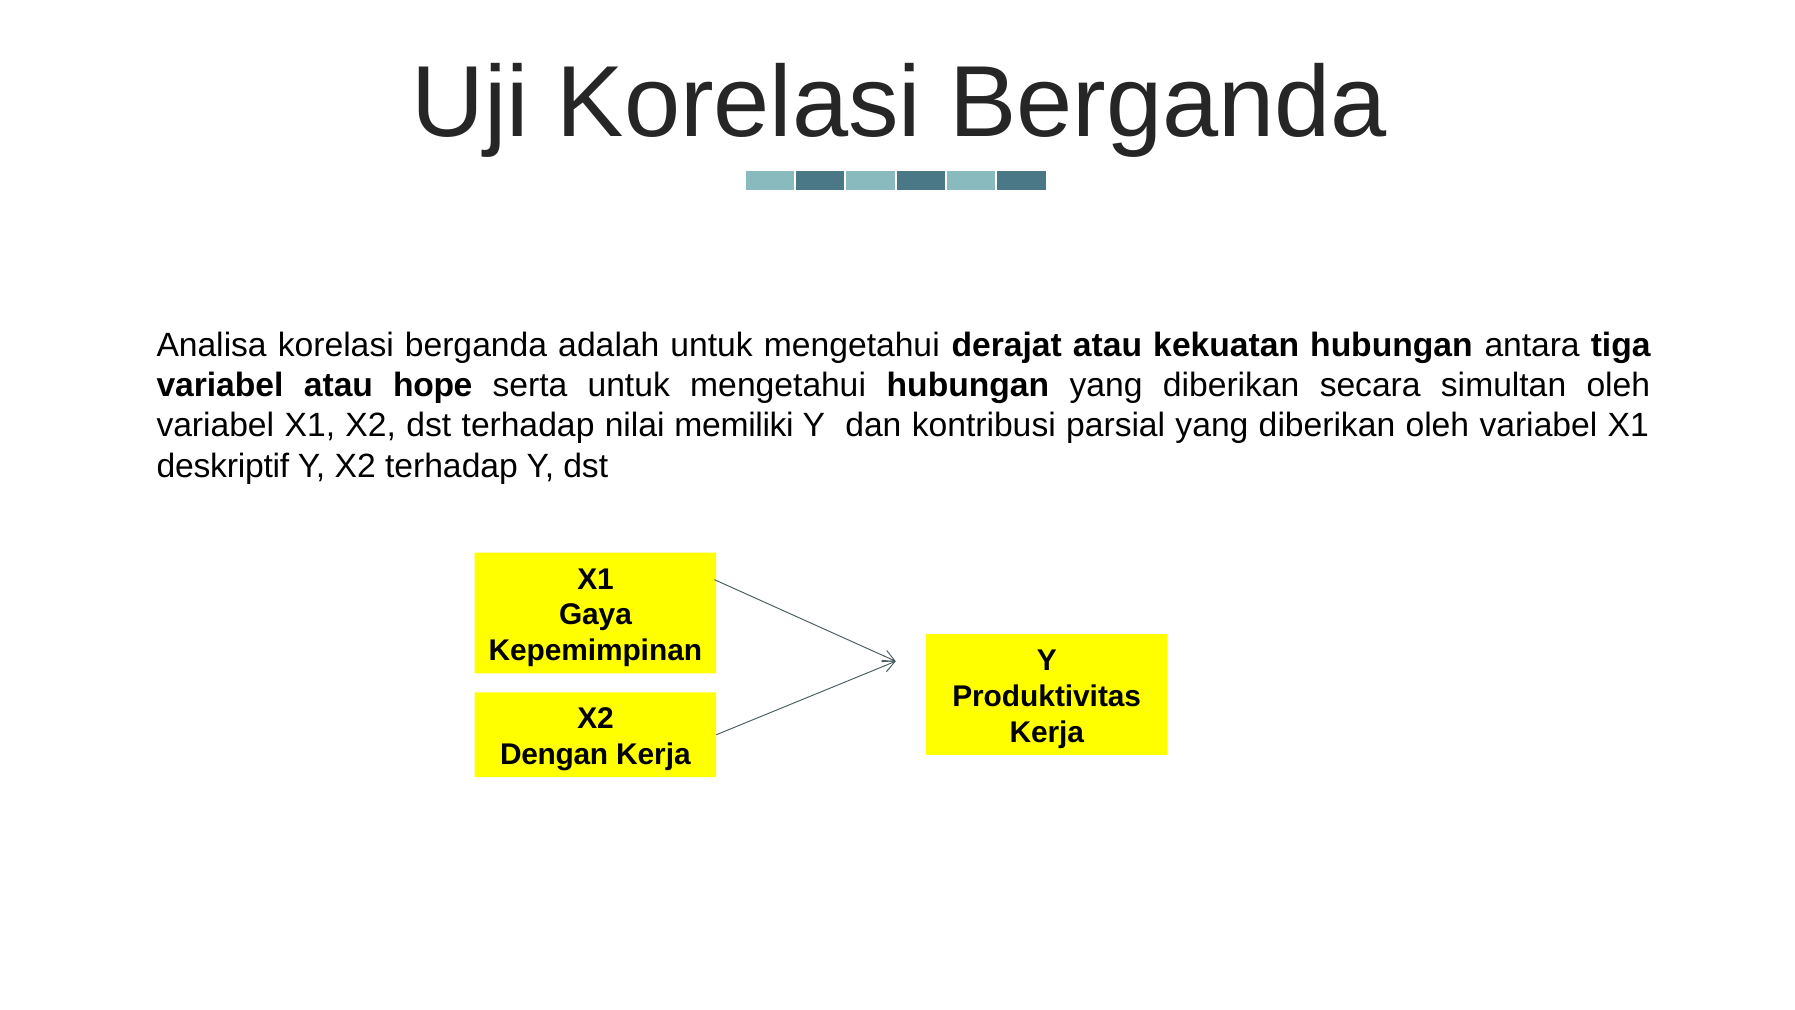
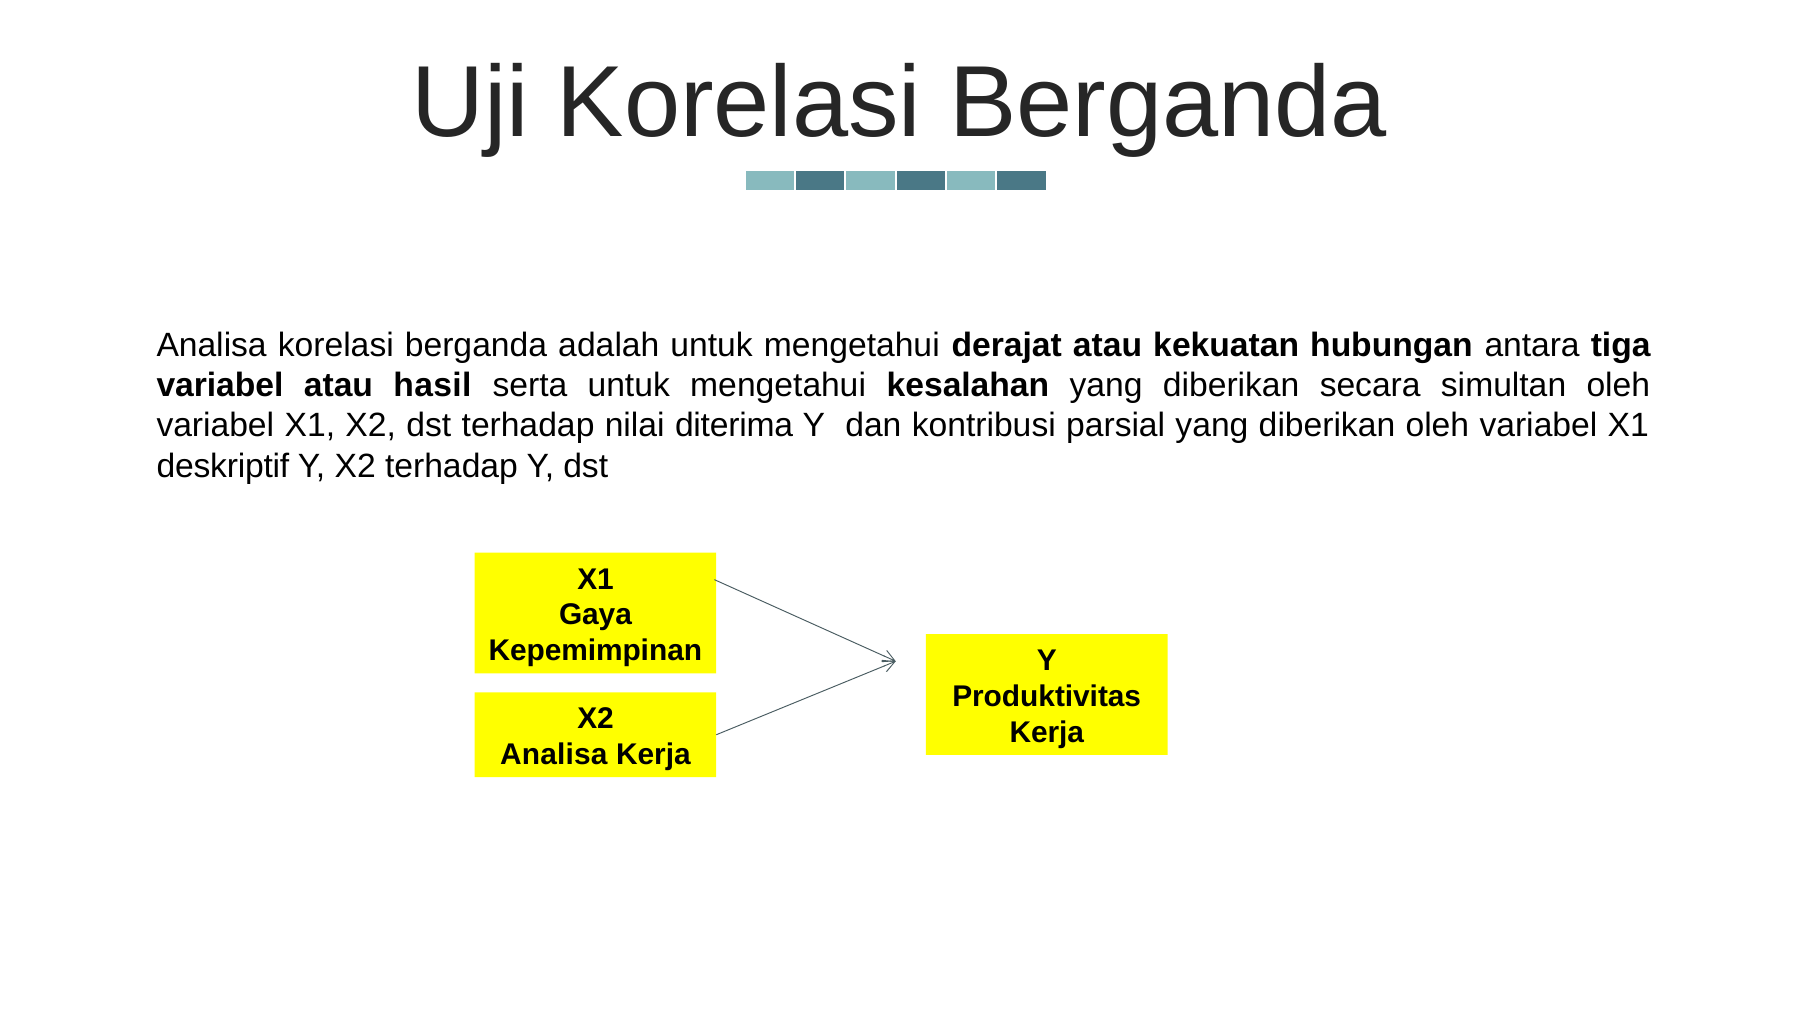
atau hope: hope -> hasil
mengetahui hubungan: hubungan -> kesalahan
memiliki: memiliki -> diterima
Dengan at (554, 755): Dengan -> Analisa
